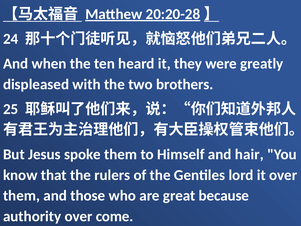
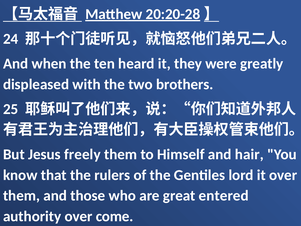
spoke: spoke -> freely
because: because -> entered
